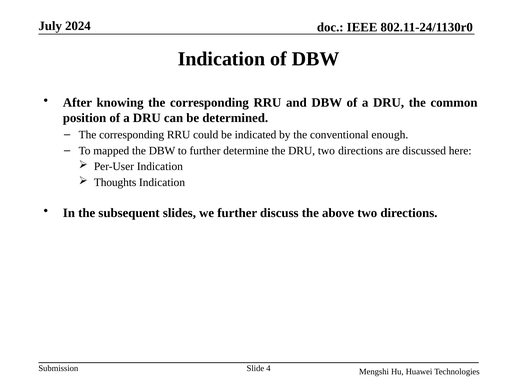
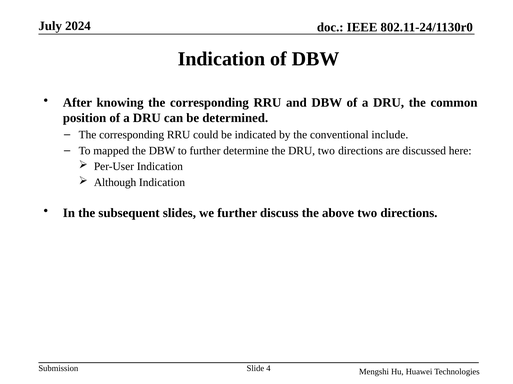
enough: enough -> include
Thoughts: Thoughts -> Although
